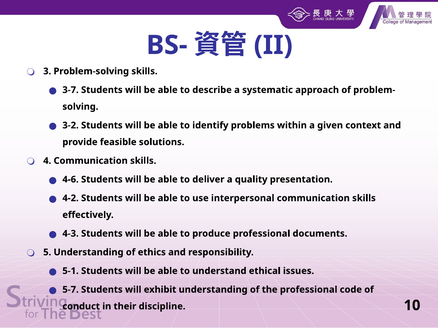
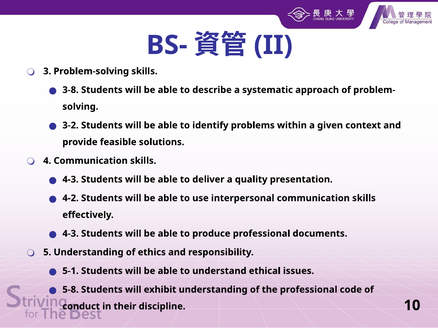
3-7: 3-7 -> 3-8
4-6 at (71, 180): 4-6 -> 4-3
5-7: 5-7 -> 5-8
